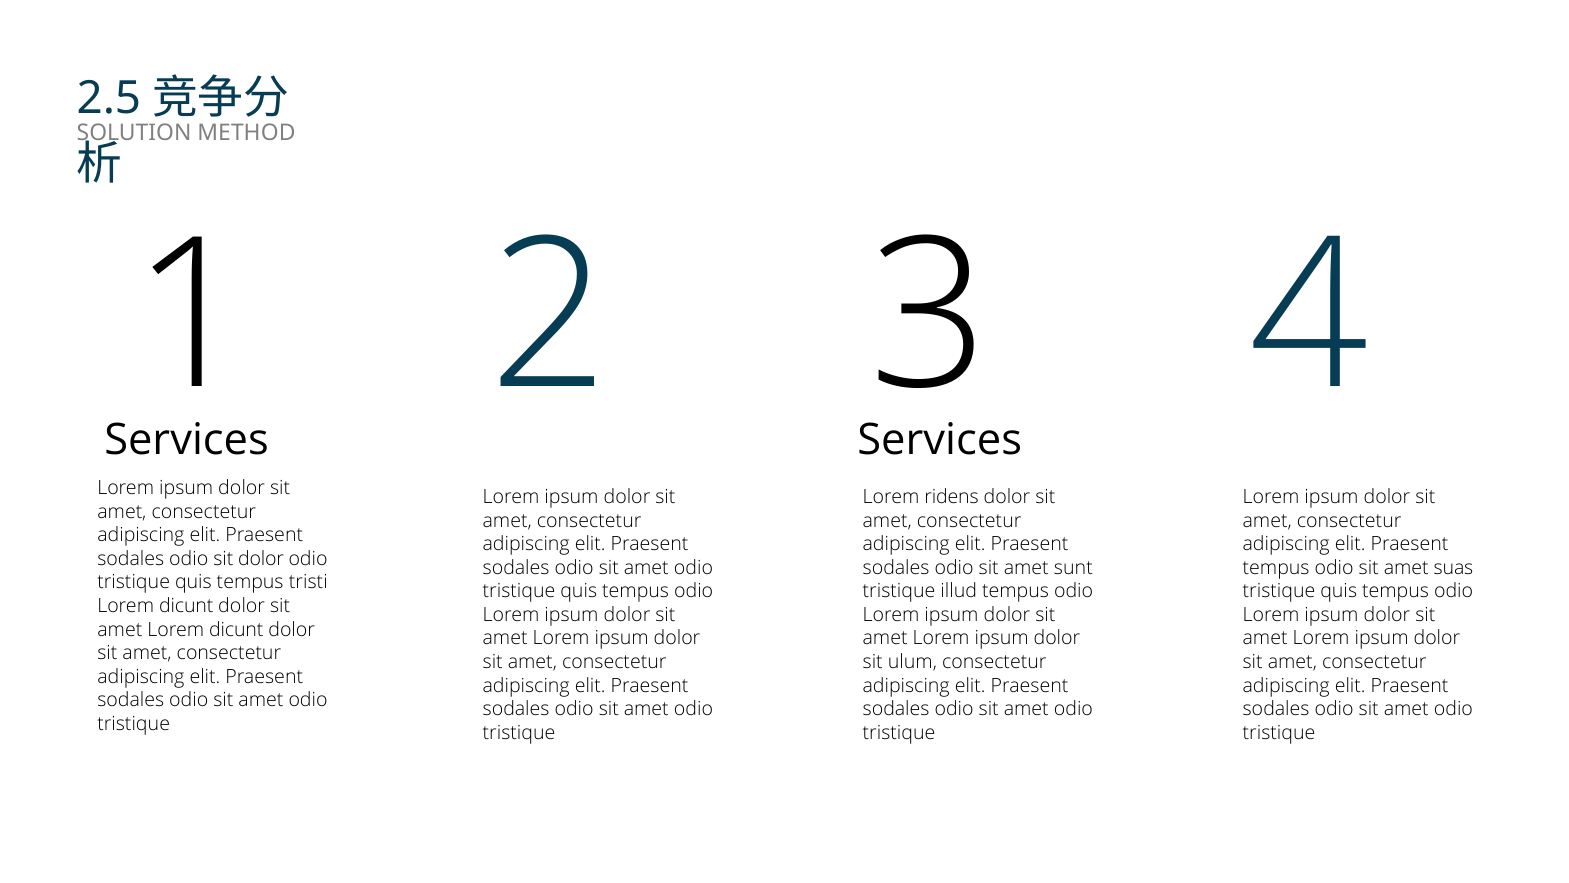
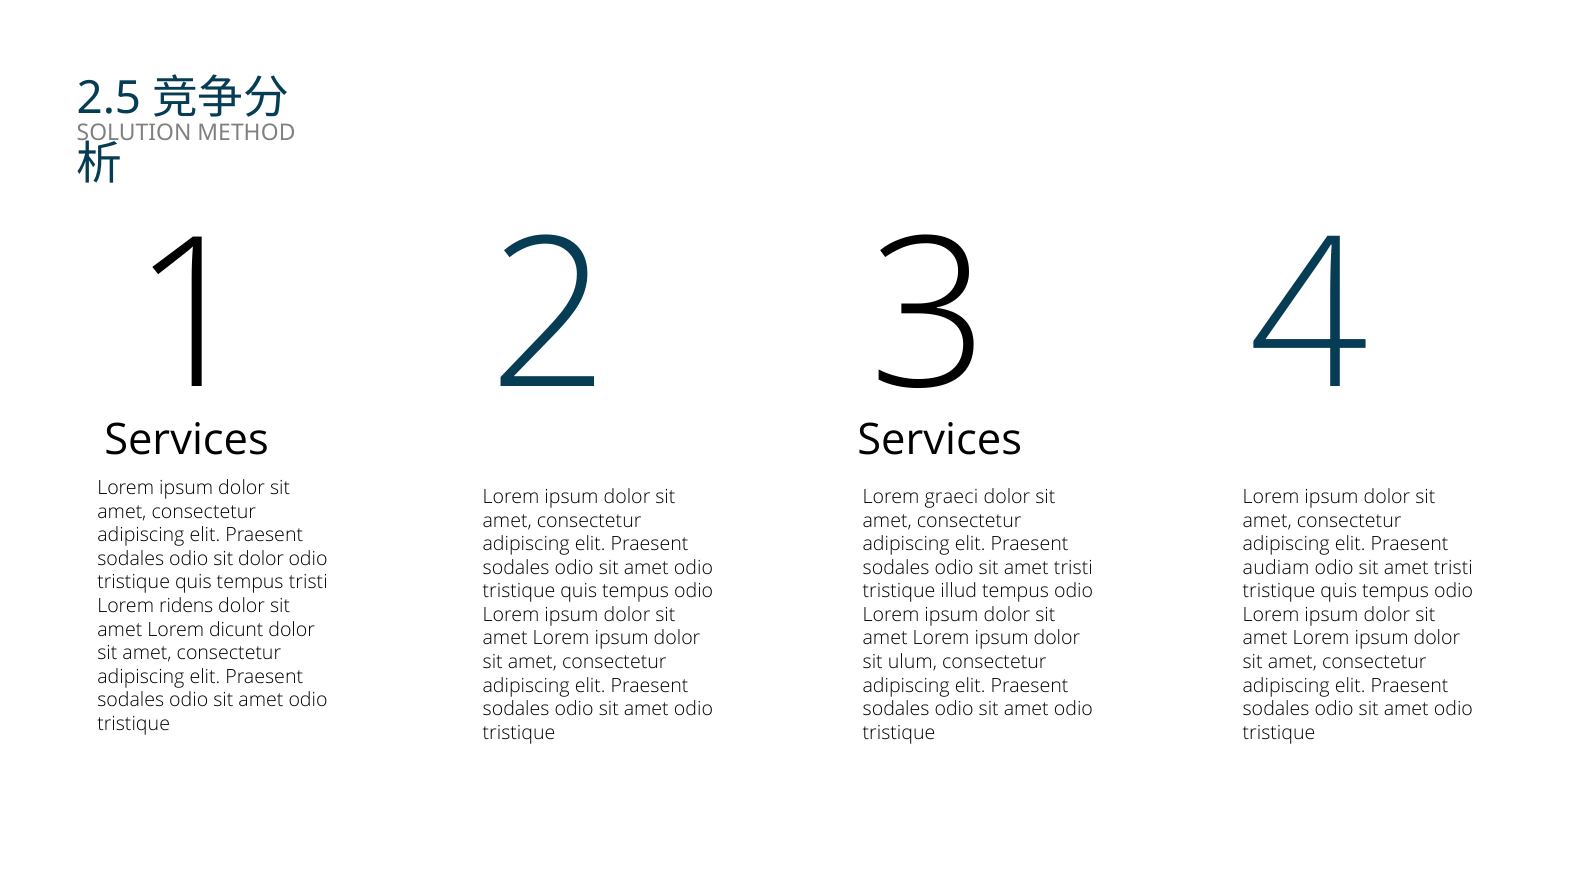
ridens: ridens -> graeci
sunt at (1073, 568): sunt -> tristi
tempus at (1276, 568): tempus -> audiam
suas at (1454, 568): suas -> tristi
dicunt at (186, 606): dicunt -> ridens
